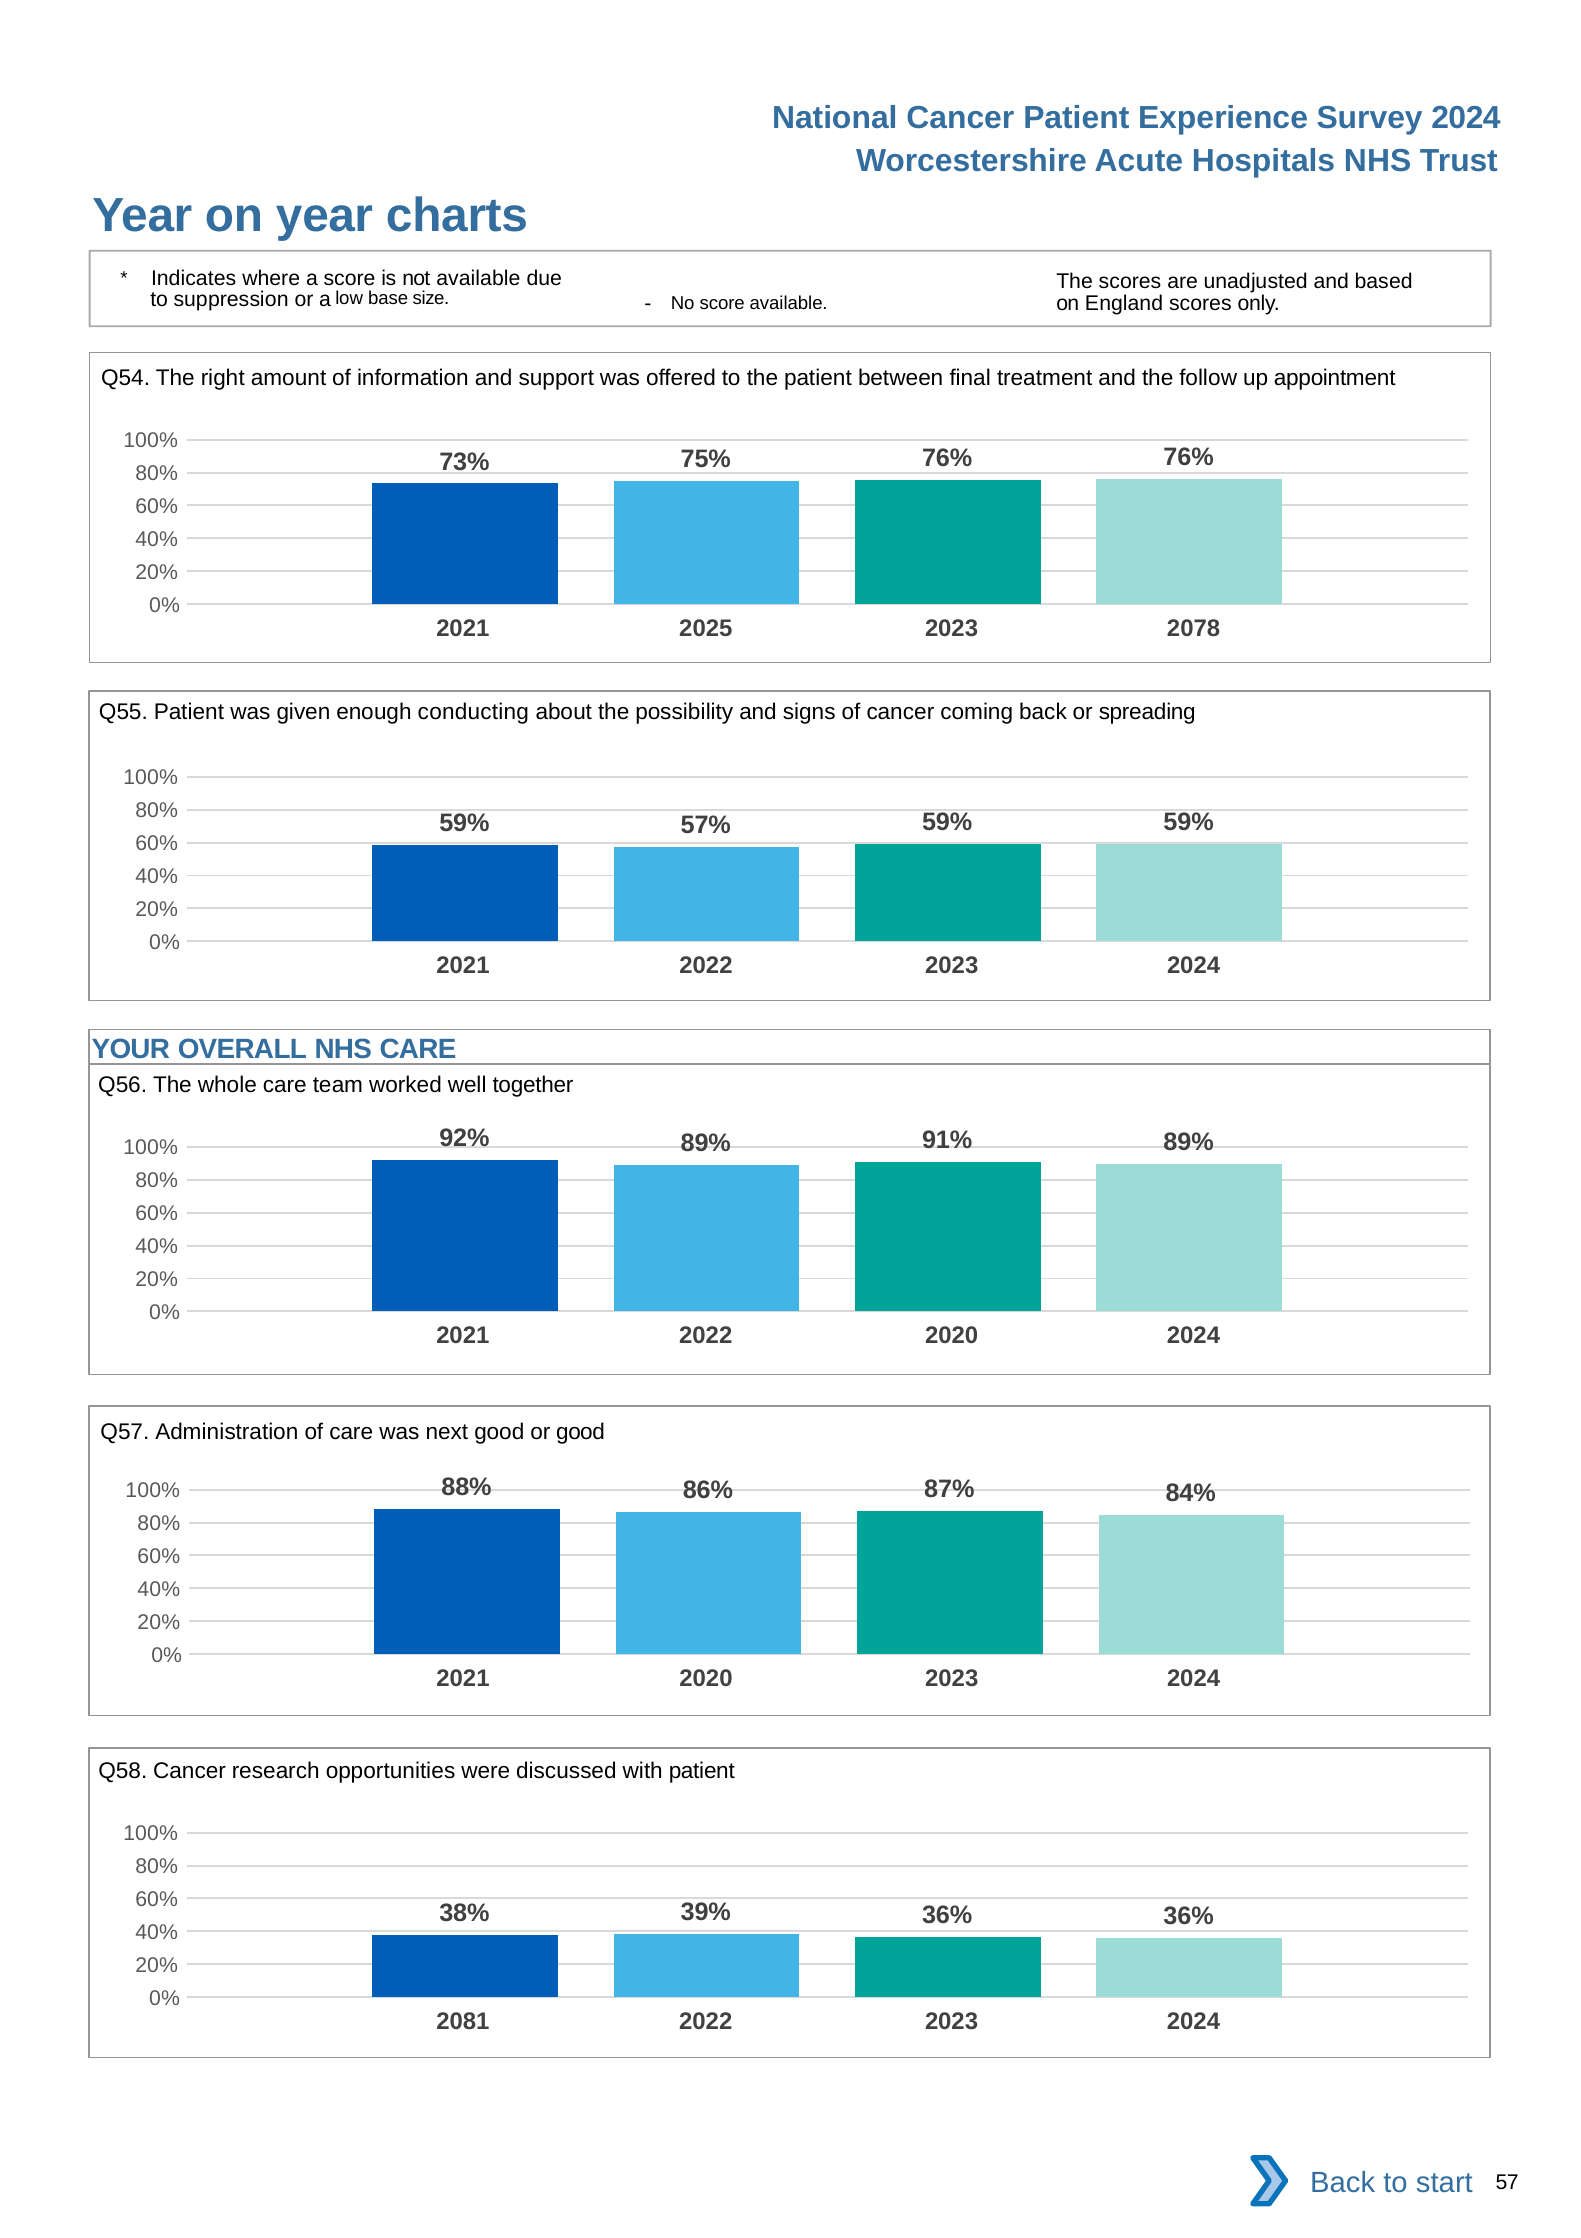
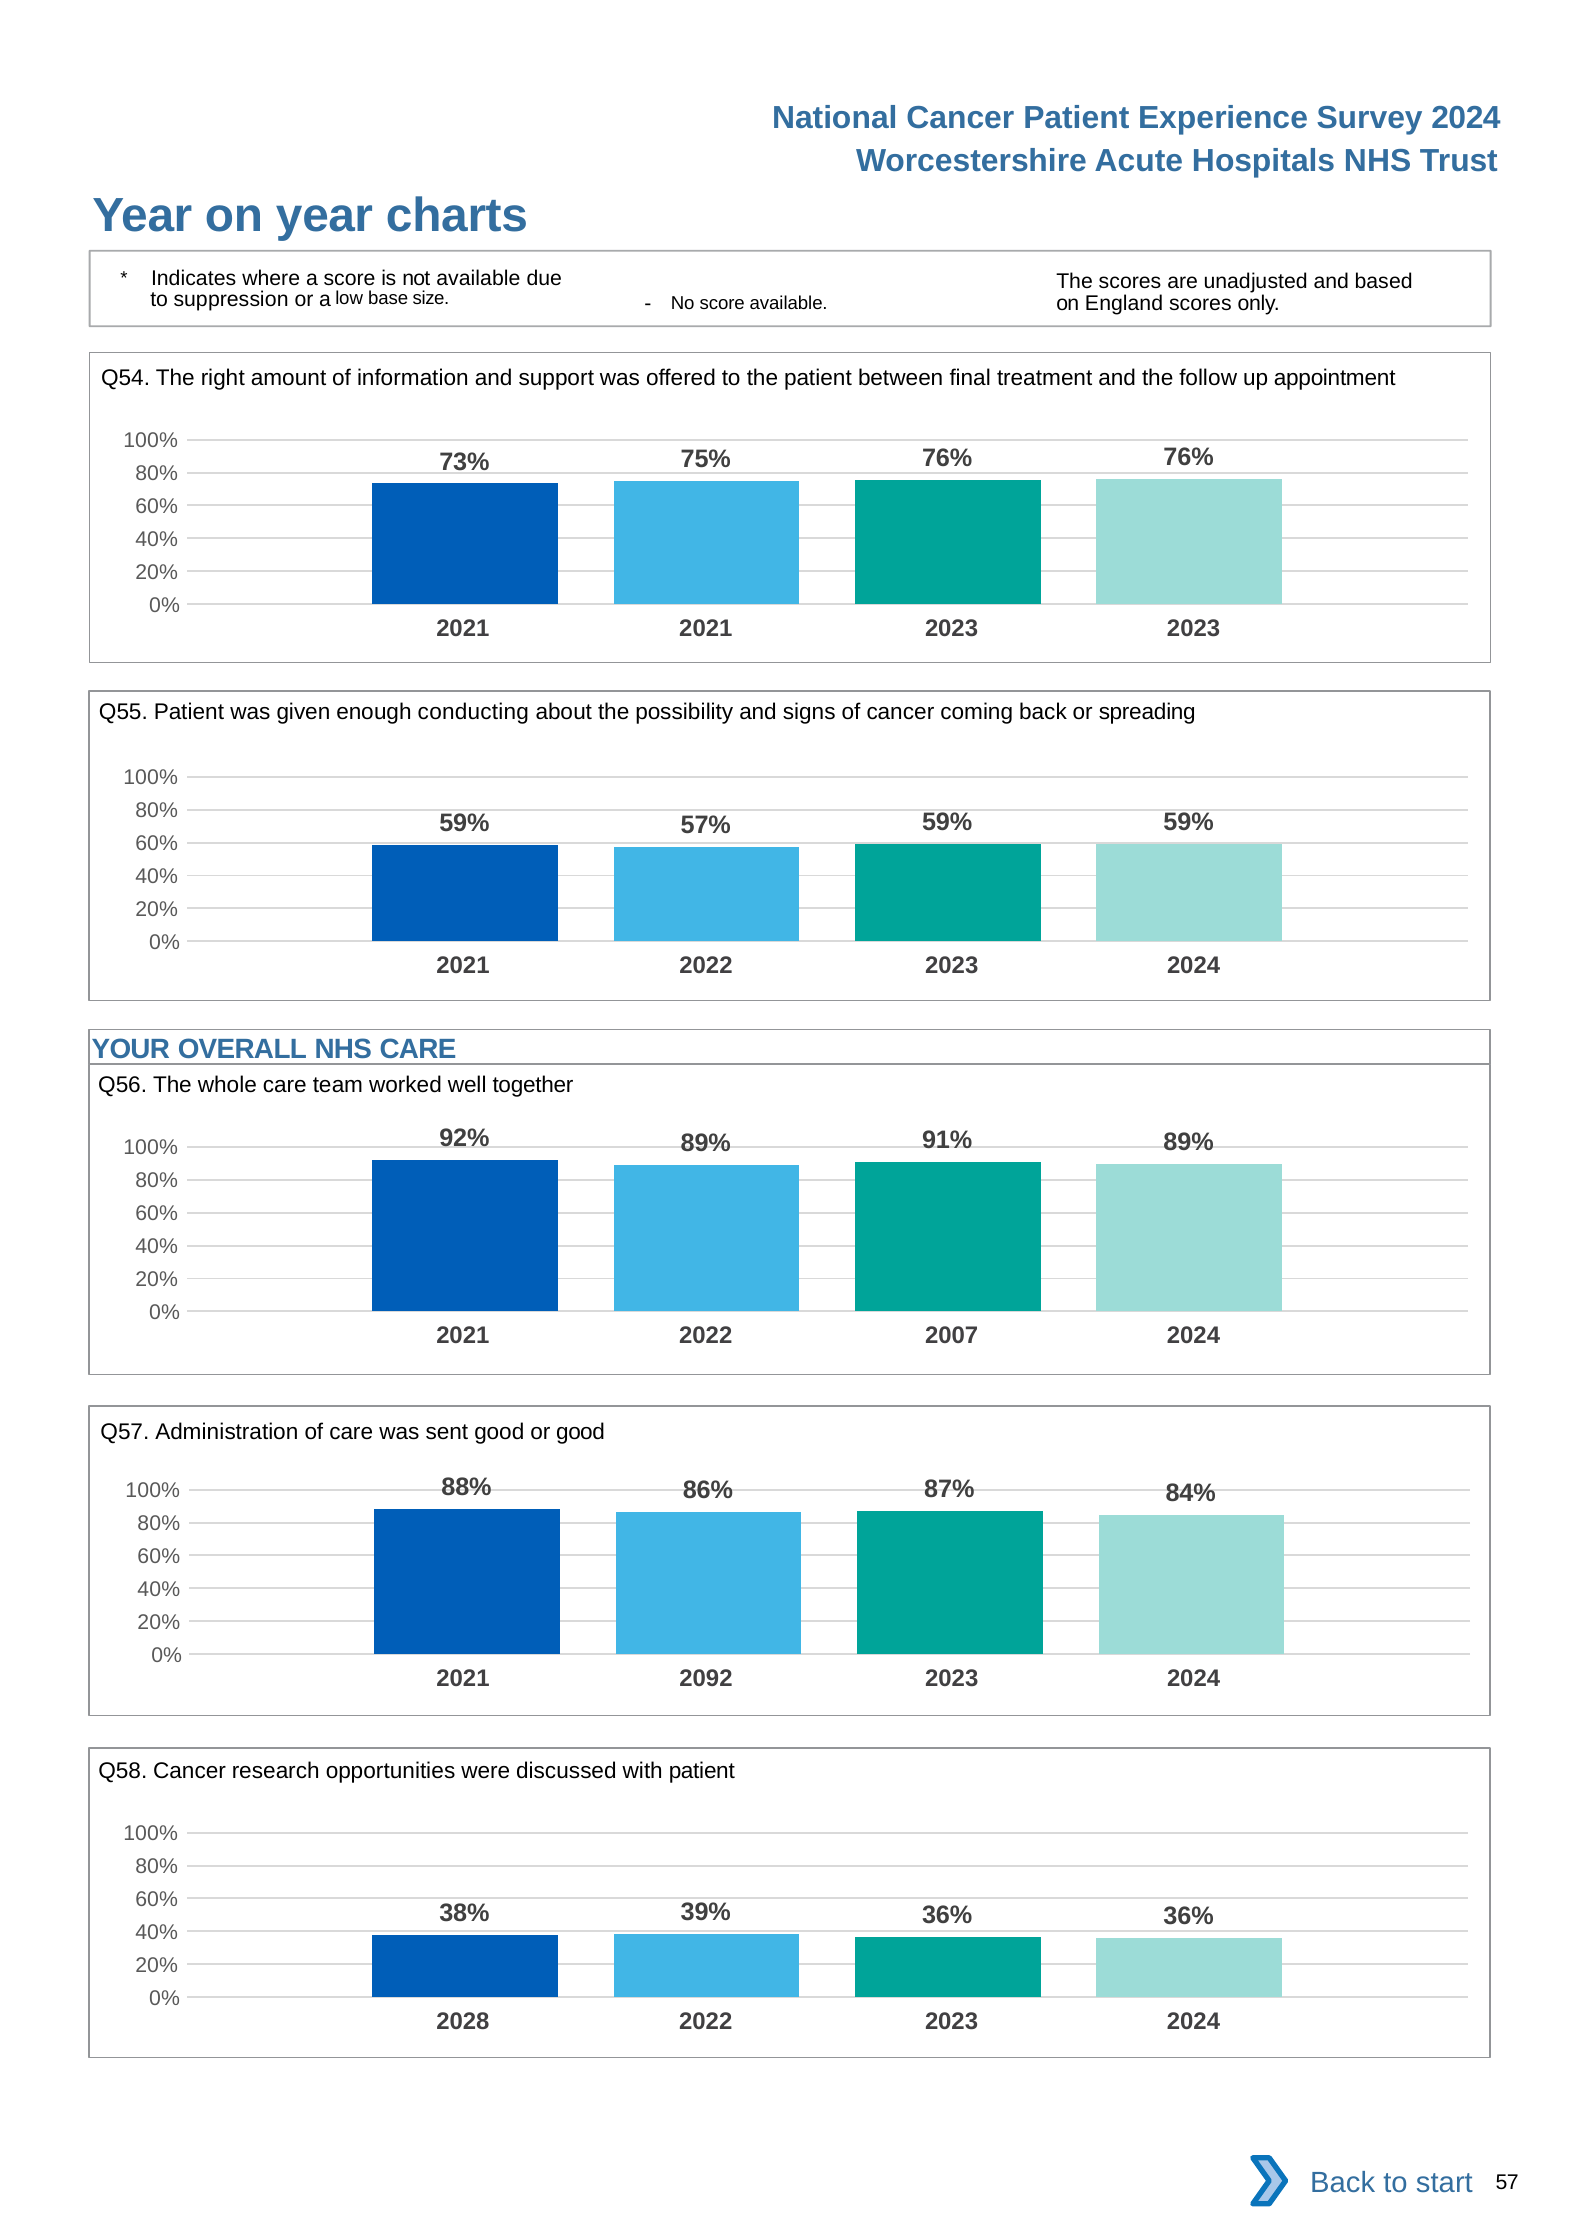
2021 2025: 2025 -> 2021
2023 2078: 2078 -> 2023
2022 2020: 2020 -> 2007
next: next -> sent
2021 2020: 2020 -> 2092
2081: 2081 -> 2028
